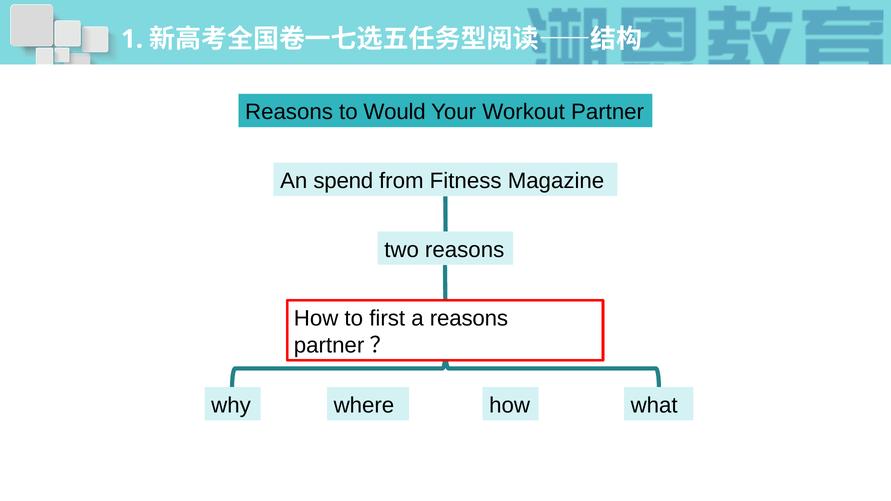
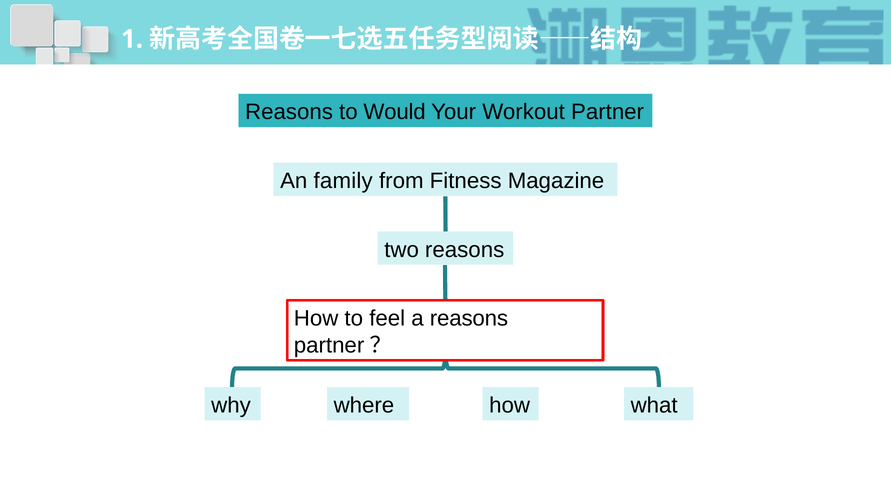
spend: spend -> family
first: first -> feel
